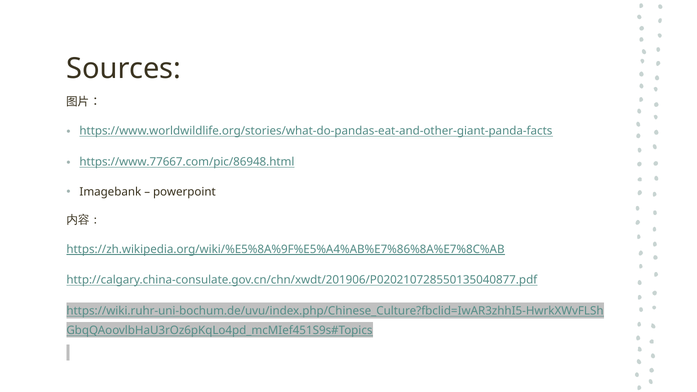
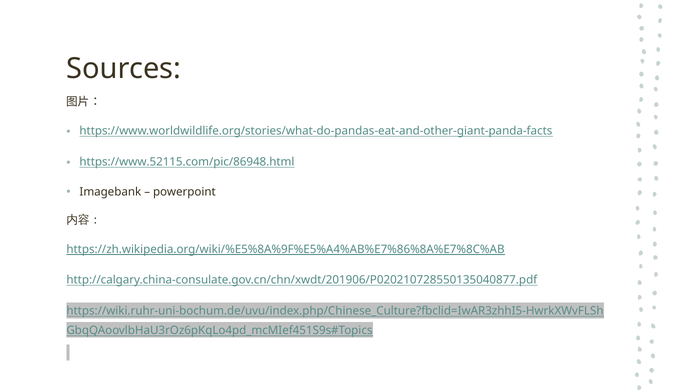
https://www.77667.com/pic/86948.html: https://www.77667.com/pic/86948.html -> https://www.52115.com/pic/86948.html
